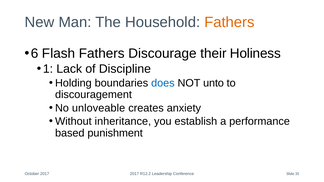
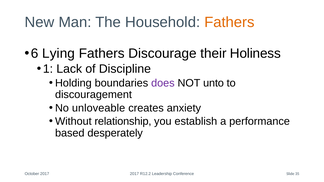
Flash: Flash -> Lying
does colour: blue -> purple
inheritance: inheritance -> relationship
punishment: punishment -> desperately
